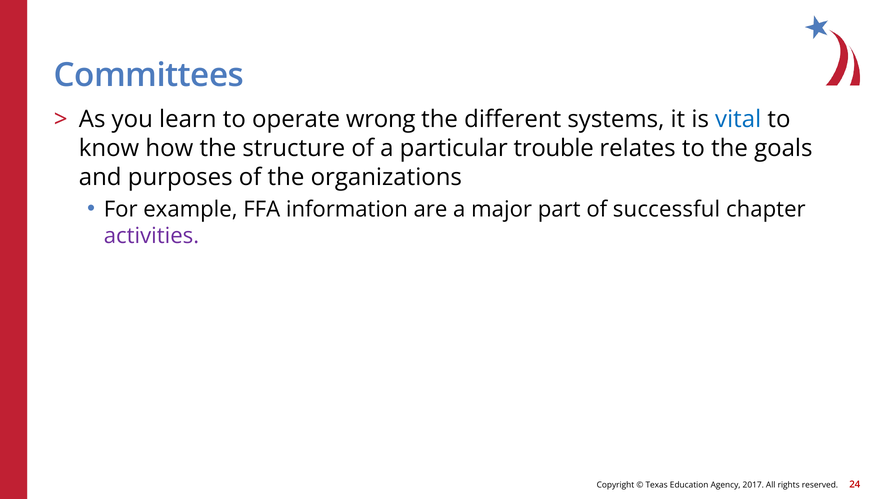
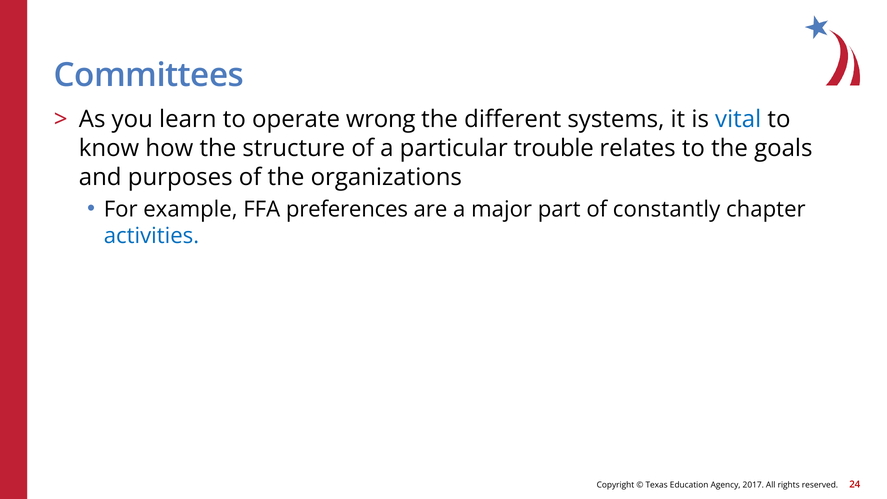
information: information -> preferences
successful: successful -> constantly
activities colour: purple -> blue
